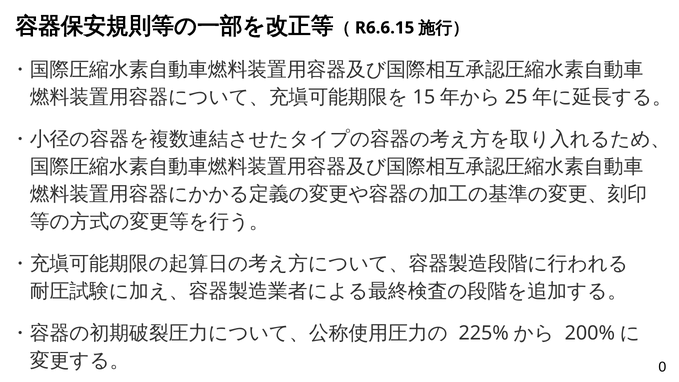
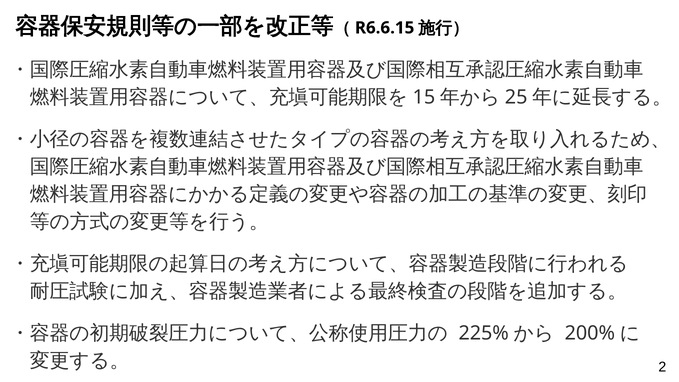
0: 0 -> 2
